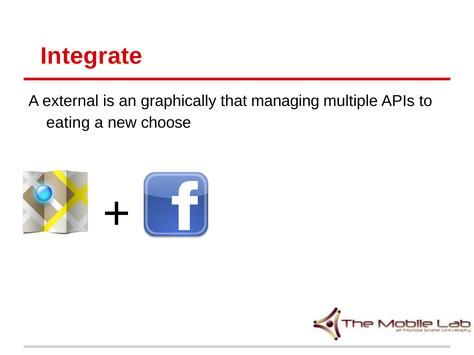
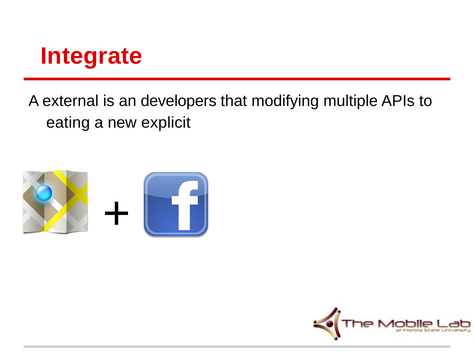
graphically: graphically -> developers
managing: managing -> modifying
choose: choose -> explicit
